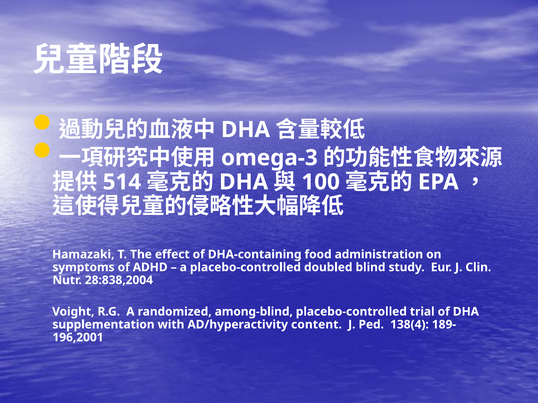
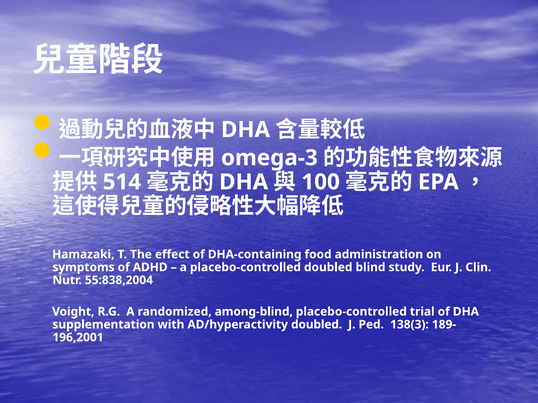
28:838,2004: 28:838,2004 -> 55:838,2004
AD/hyperactivity content: content -> doubled
138(4: 138(4 -> 138(3
